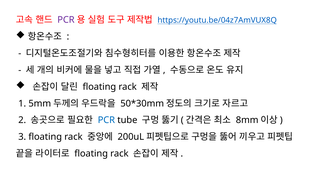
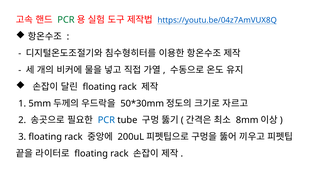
PCR at (66, 20) colour: purple -> green
